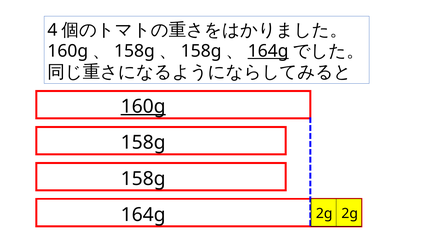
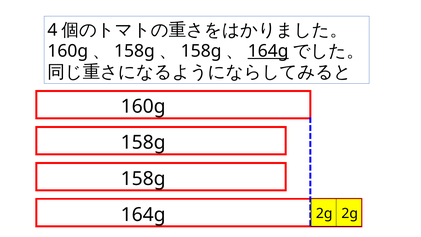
160g at (143, 106) underline: present -> none
